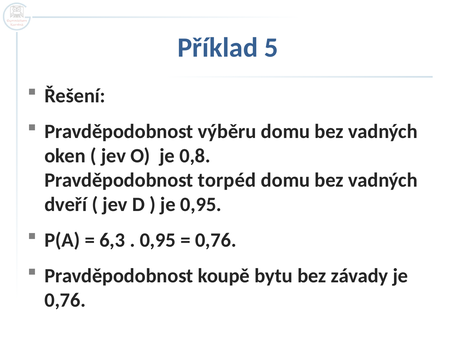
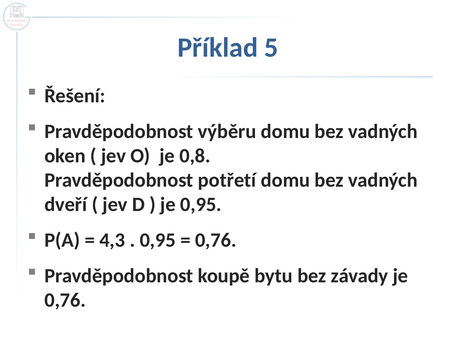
torpéd: torpéd -> potřetí
6,3: 6,3 -> 4,3
